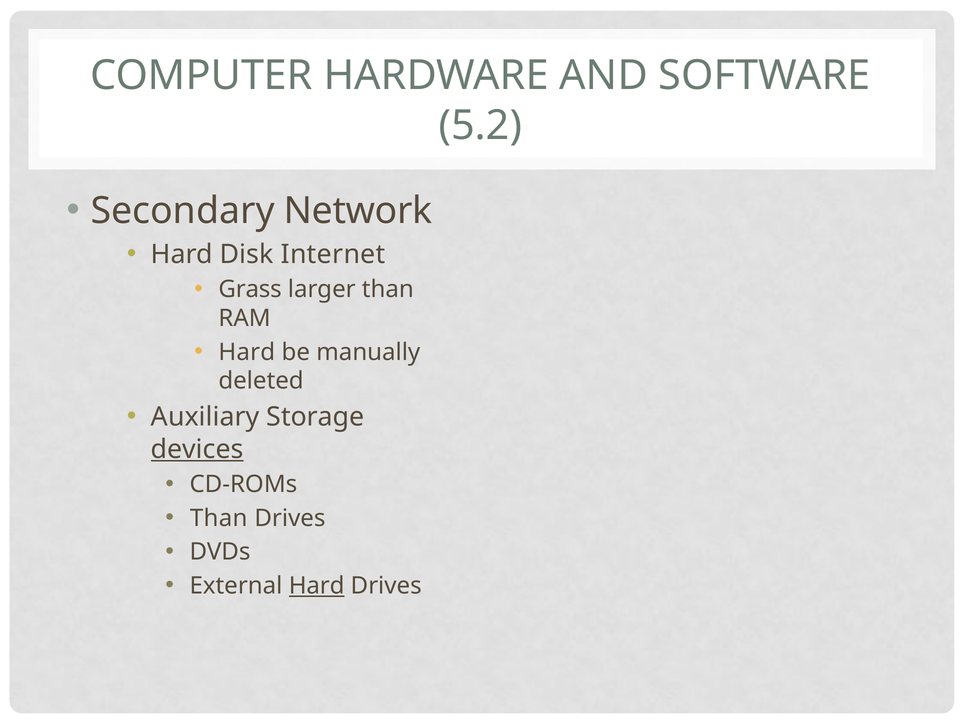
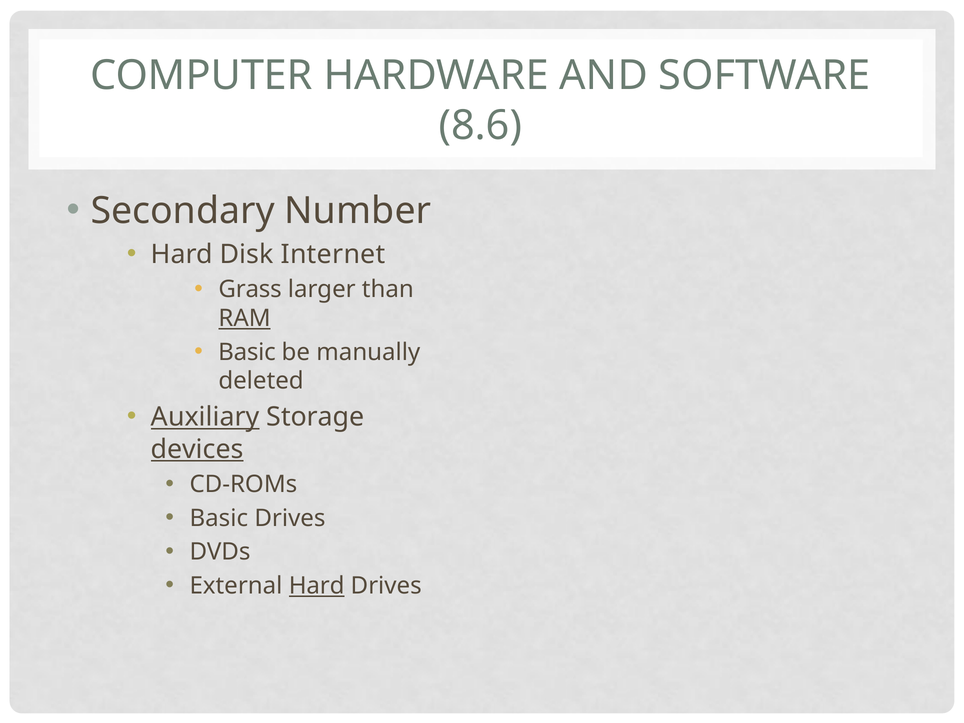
5.2: 5.2 -> 8.6
Network: Network -> Number
RAM underline: none -> present
Hard at (247, 352): Hard -> Basic
Auxiliary underline: none -> present
Than at (219, 518): Than -> Basic
